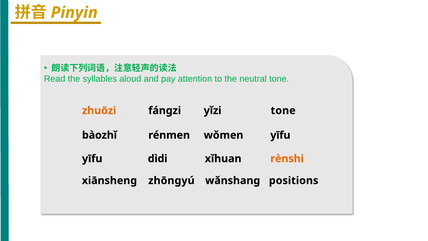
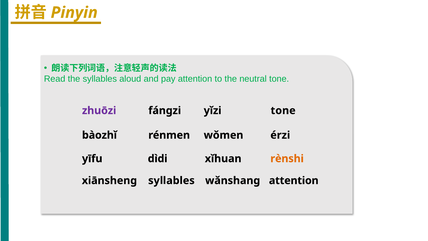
zhuōzi colour: orange -> purple
wǒmen yīfu: yīfu -> érzi
xiānshenɡ zhōnɡyú: zhōnɡyú -> syllables
wǎnshanɡ positions: positions -> attention
